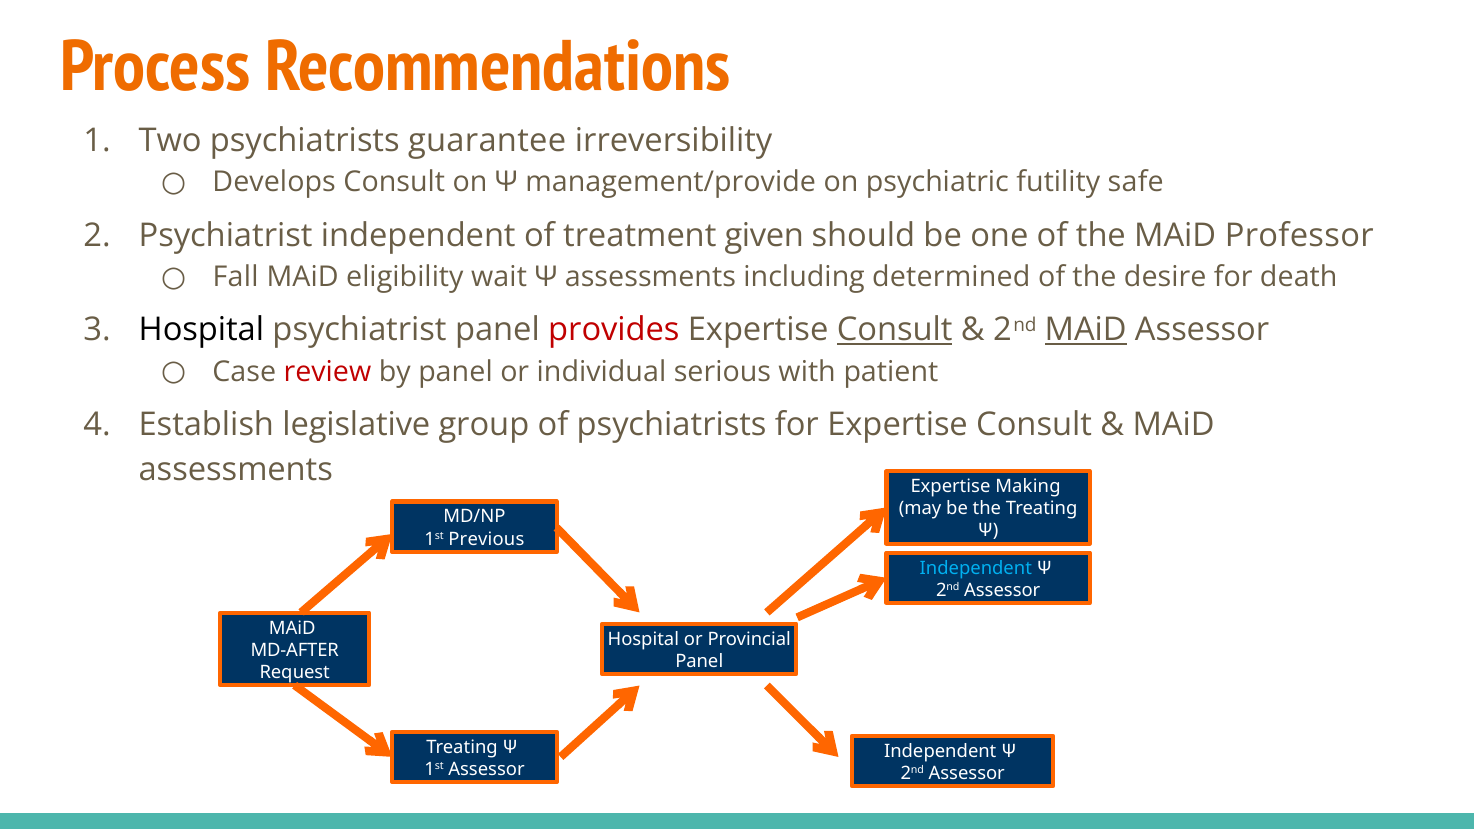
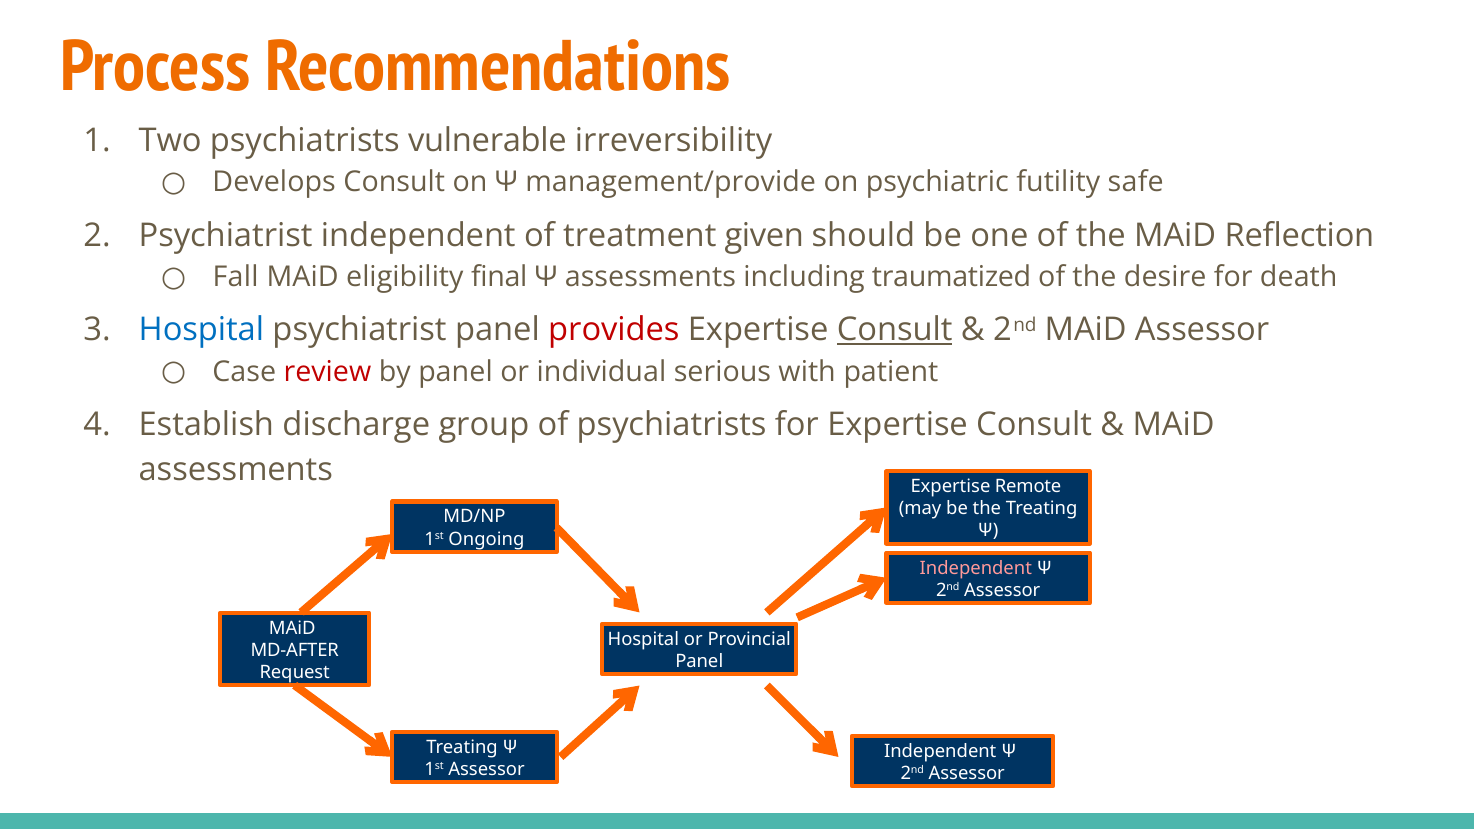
guarantee: guarantee -> vulnerable
Professor: Professor -> Reflection
wait: wait -> final
determined: determined -> traumatized
Hospital at (201, 330) colour: black -> blue
MAiD at (1086, 330) underline: present -> none
legislative: legislative -> discharge
Making: Making -> Remote
Previous: Previous -> Ongoing
Independent at (976, 568) colour: light blue -> pink
